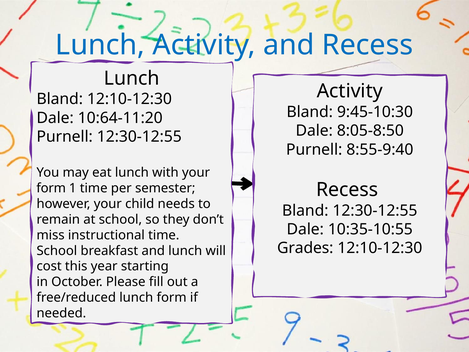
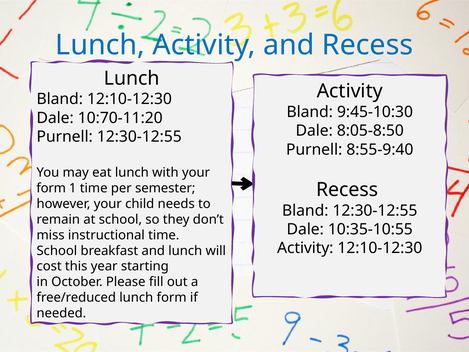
10:64-11:20: 10:64-11:20 -> 10:70-11:20
Grades at (305, 248): Grades -> Activity
